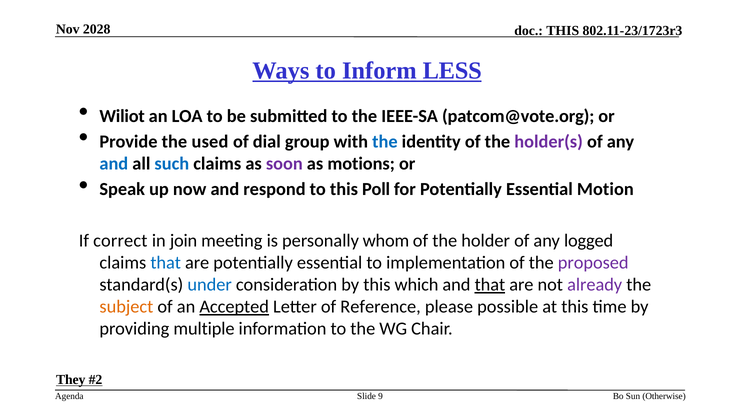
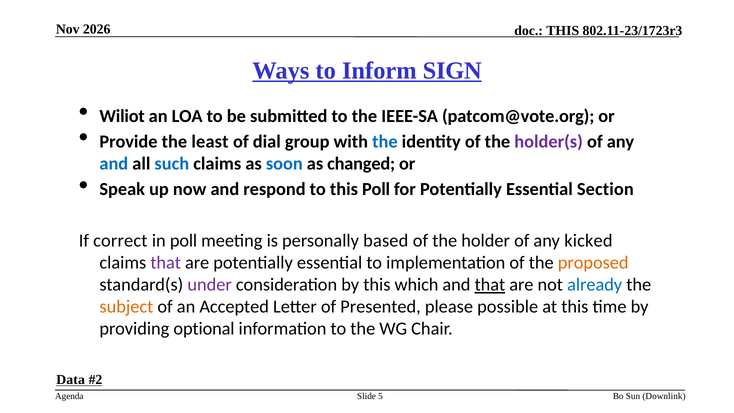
2028: 2028 -> 2026
LESS: LESS -> SIGN
used: used -> least
soon colour: purple -> blue
motions: motions -> changed
Motion: Motion -> Section
in join: join -> poll
whom: whom -> based
logged: logged -> kicked
that at (166, 263) colour: blue -> purple
proposed colour: purple -> orange
under colour: blue -> purple
already colour: purple -> blue
Accepted underline: present -> none
Reference: Reference -> Presented
multiple: multiple -> optional
They: They -> Data
9: 9 -> 5
Otherwise: Otherwise -> Downlink
